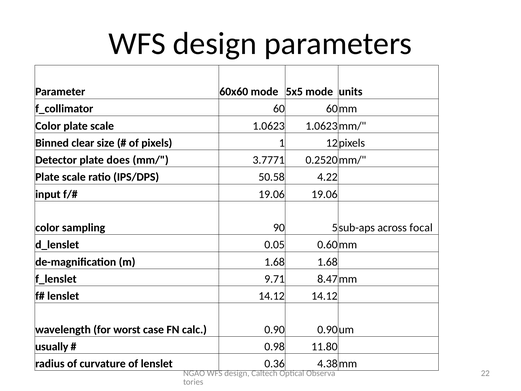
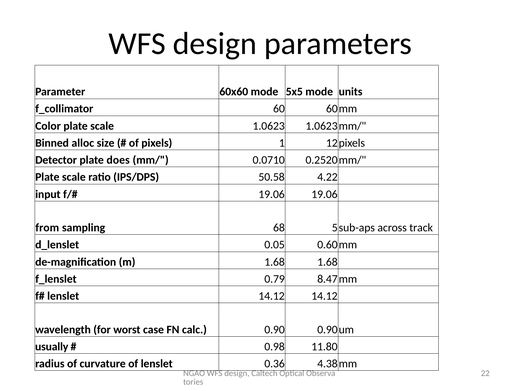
clear: clear -> alloc
3.7771: 3.7771 -> 0.0710
color at (47, 228): color -> from
90: 90 -> 68
focal: focal -> track
9.71: 9.71 -> 0.79
